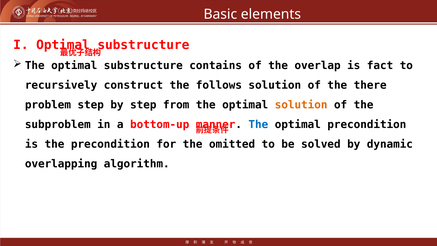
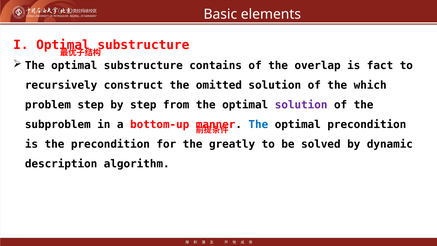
follows: follows -> omitted
there: there -> which
solution at (301, 105) colour: orange -> purple
omitted: omitted -> greatly
overlapping: overlapping -> description
